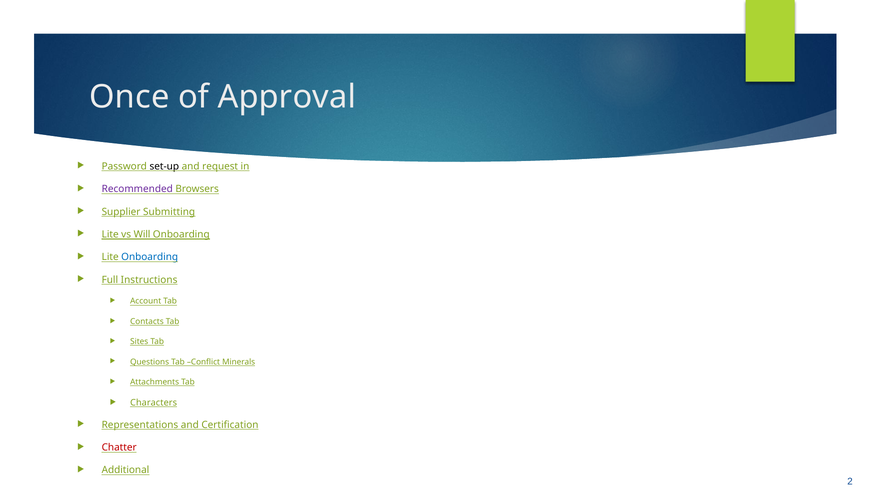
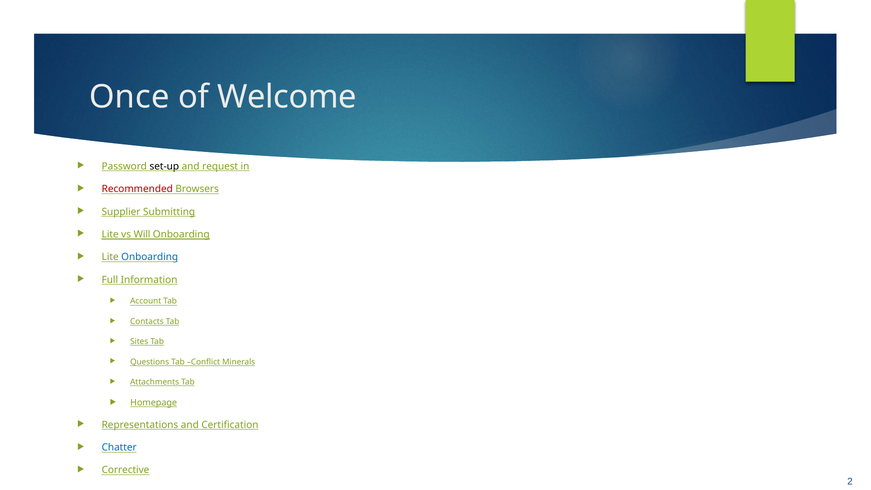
Approval: Approval -> Welcome
Recommended colour: purple -> red
Instructions: Instructions -> Information
Characters: Characters -> Homepage
Chatter colour: red -> blue
Additional: Additional -> Corrective
